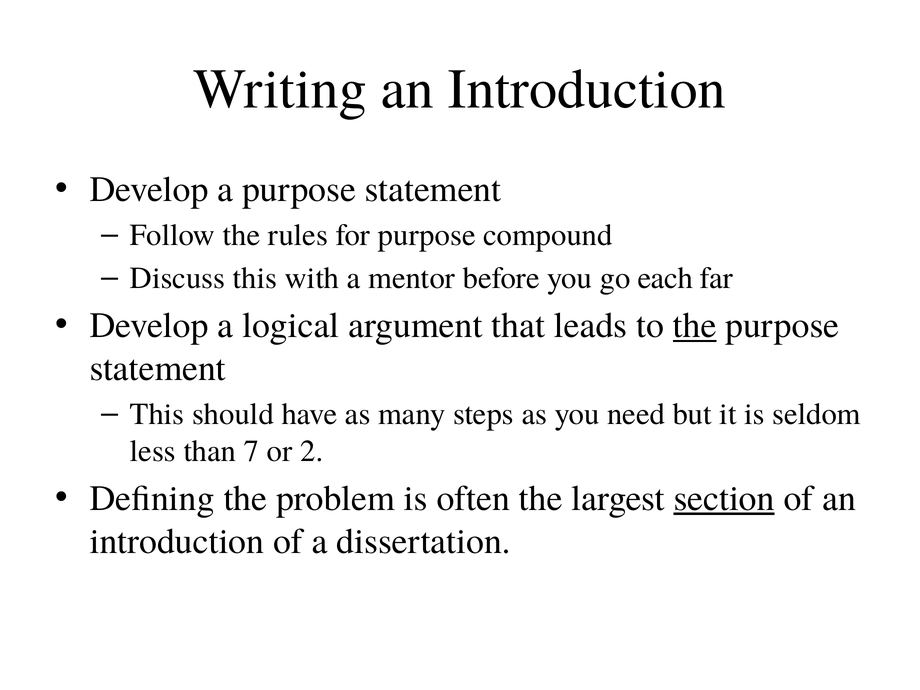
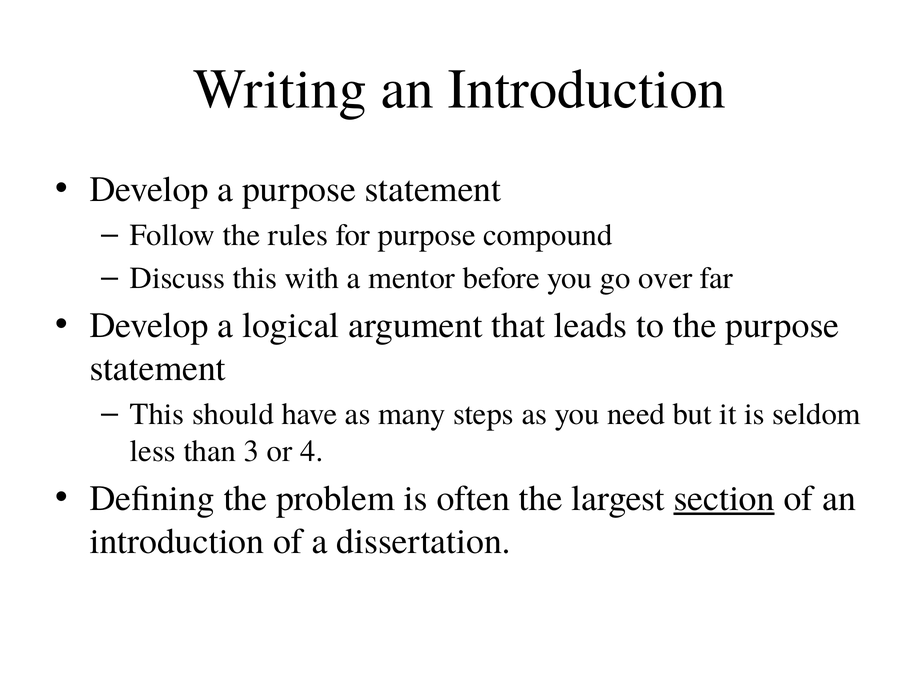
each: each -> over
the at (695, 326) underline: present -> none
7: 7 -> 3
2: 2 -> 4
